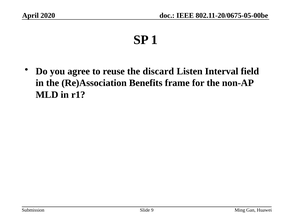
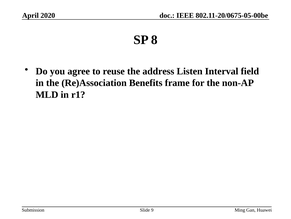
1: 1 -> 8
discard: discard -> address
